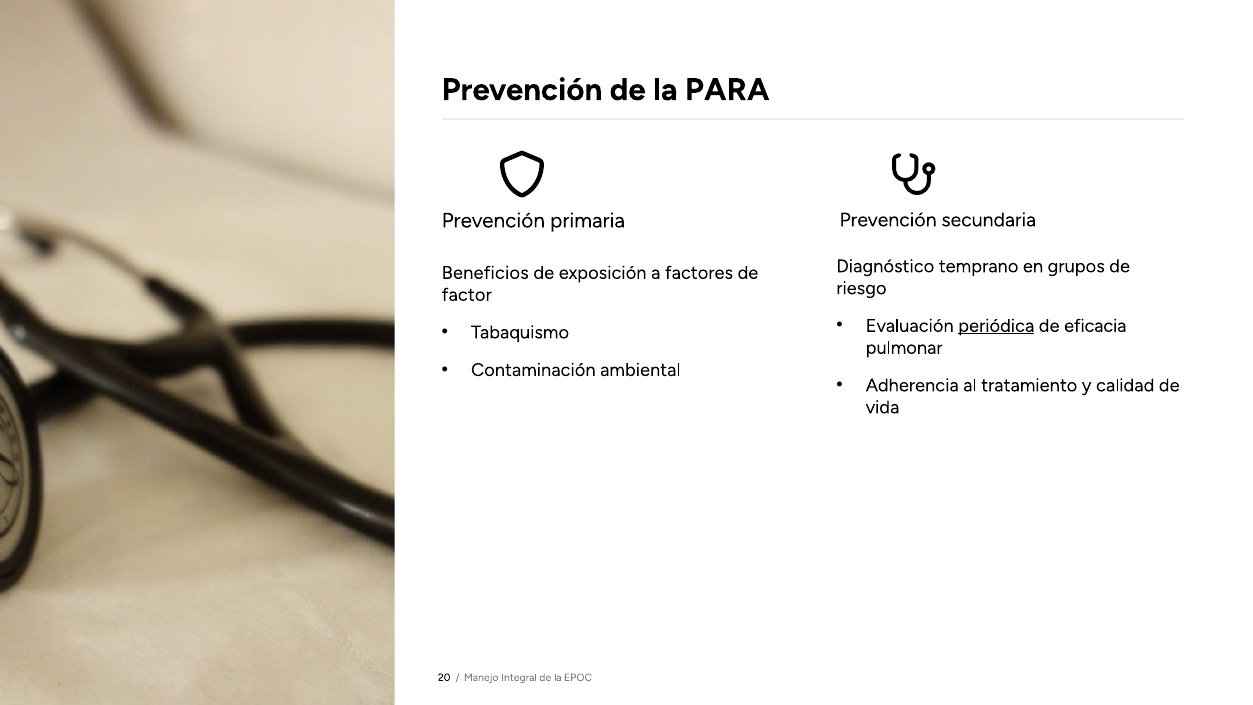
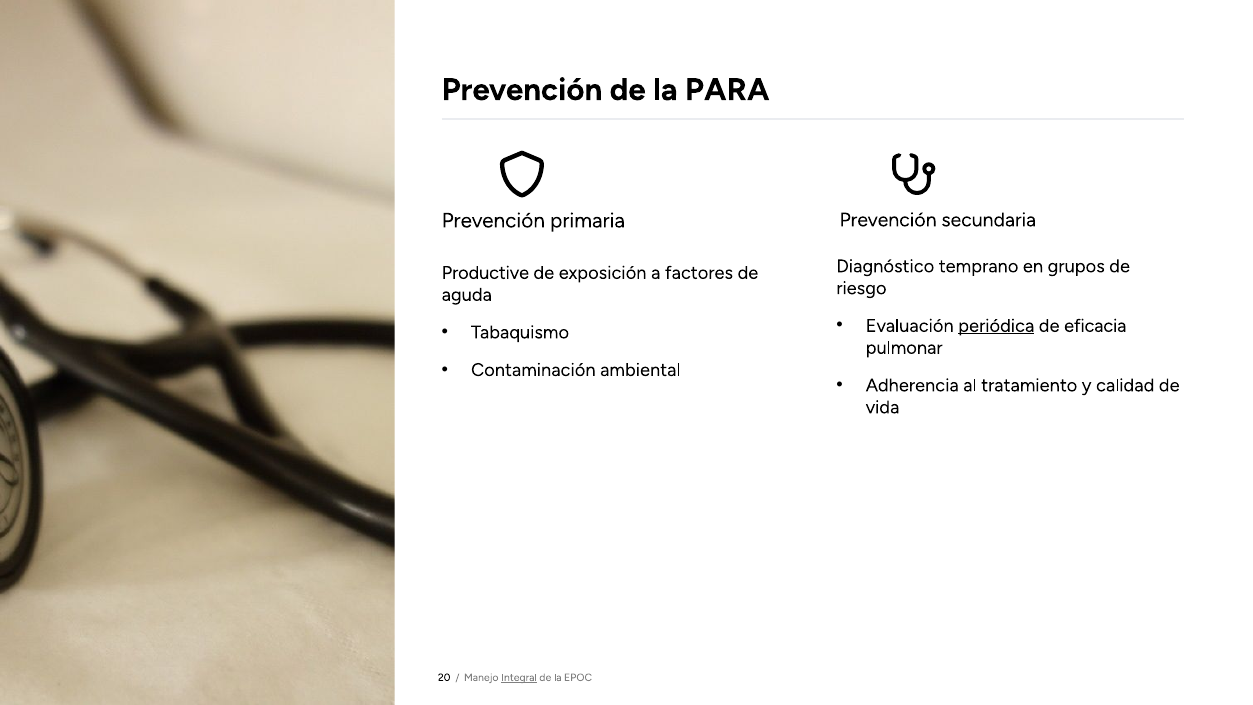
Beneficios: Beneficios -> Productive
factor: factor -> aguda
Integral underline: none -> present
